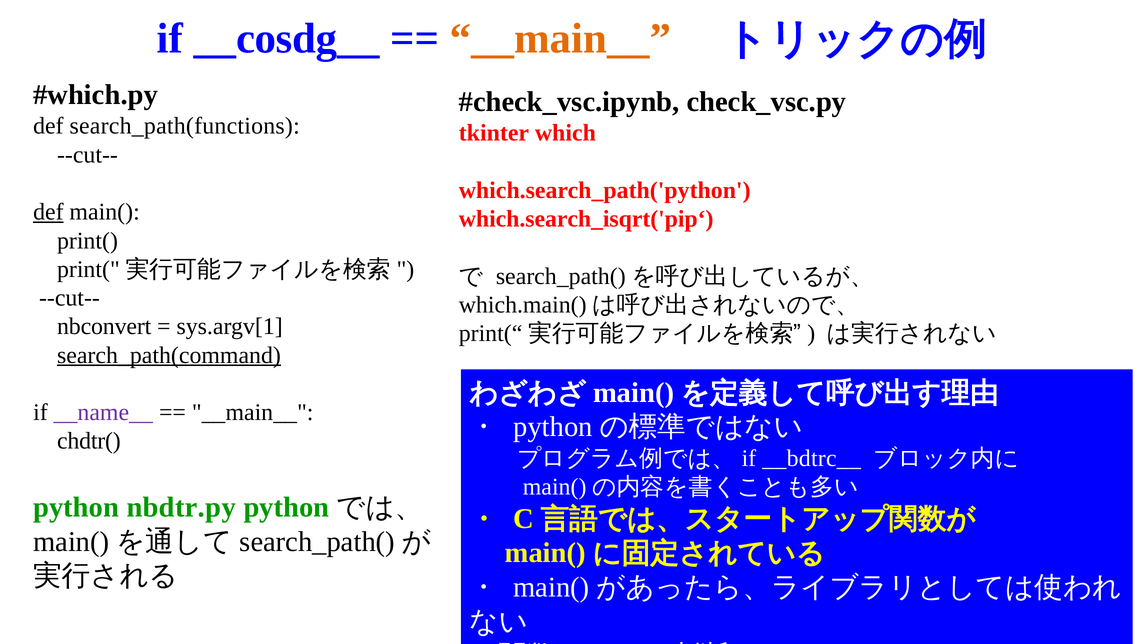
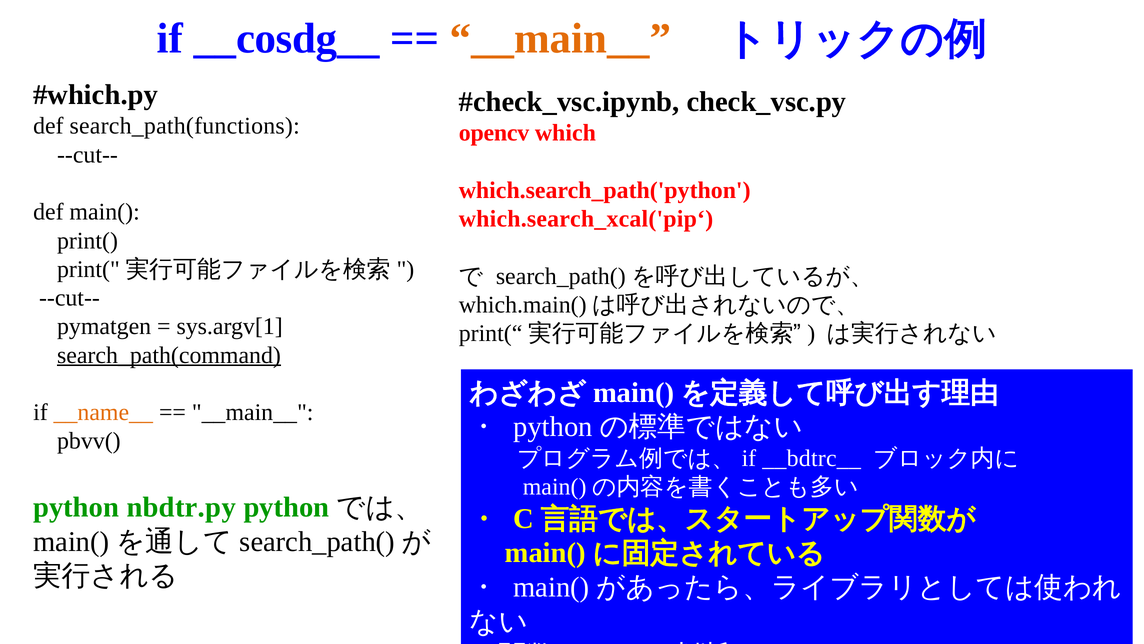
tkinter: tkinter -> opencv
def at (48, 212) underline: present -> none
which.search_isqrt('pip‘: which.search_isqrt('pip‘ -> which.search_xcal('pip‘
nbconvert: nbconvert -> pymatgen
__name__ colour: purple -> orange
chdtr(: chdtr( -> pbvv(
